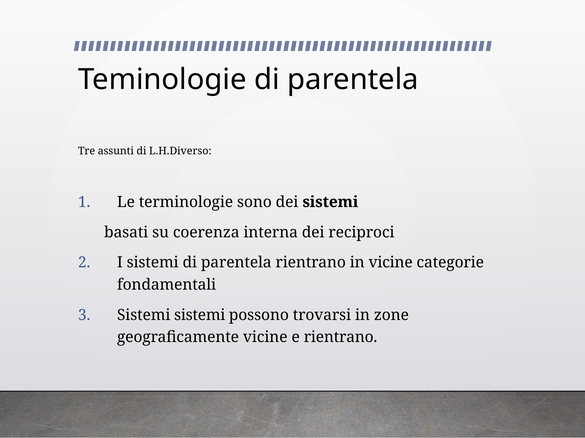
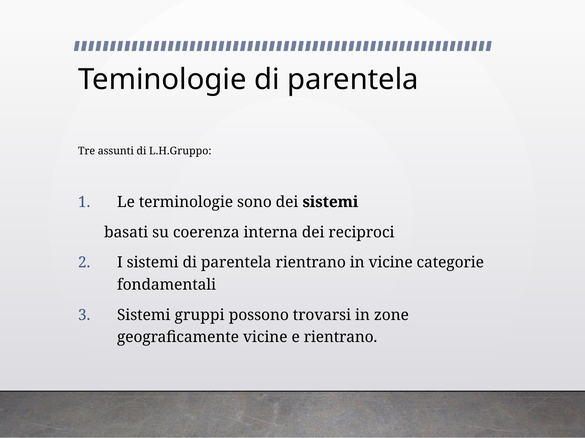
L.H.Diverso: L.H.Diverso -> L.H.Gruppo
Sistemi sistemi: sistemi -> gruppi
